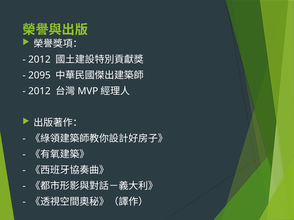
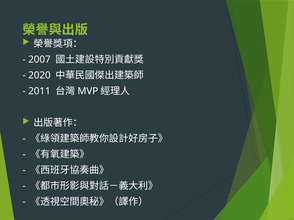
2012 at (39, 60): 2012 -> 2007
2095: 2095 -> 2020
2012 at (39, 91): 2012 -> 2011
